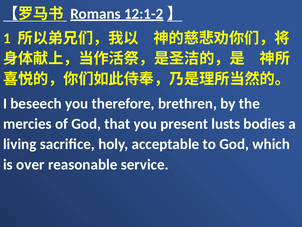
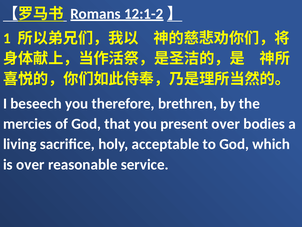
present lusts: lusts -> over
